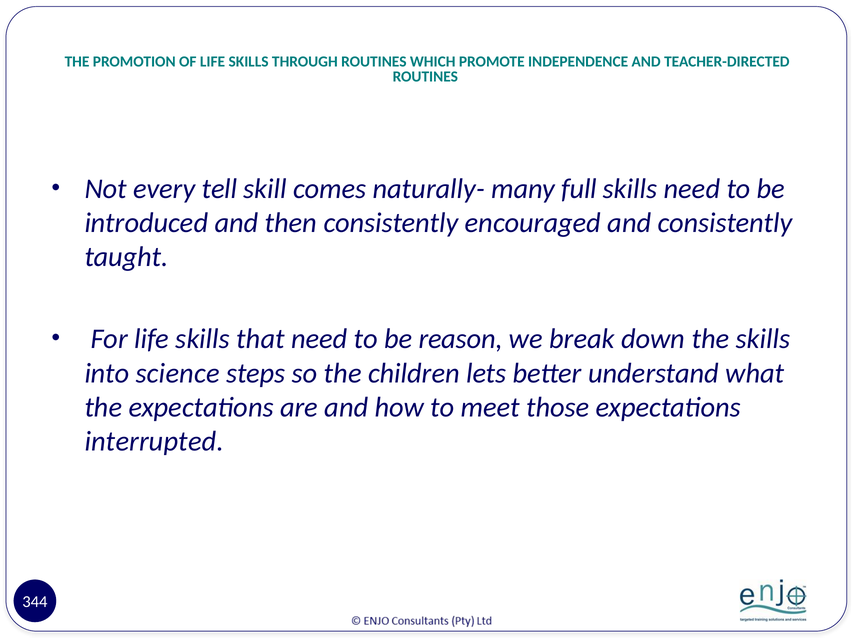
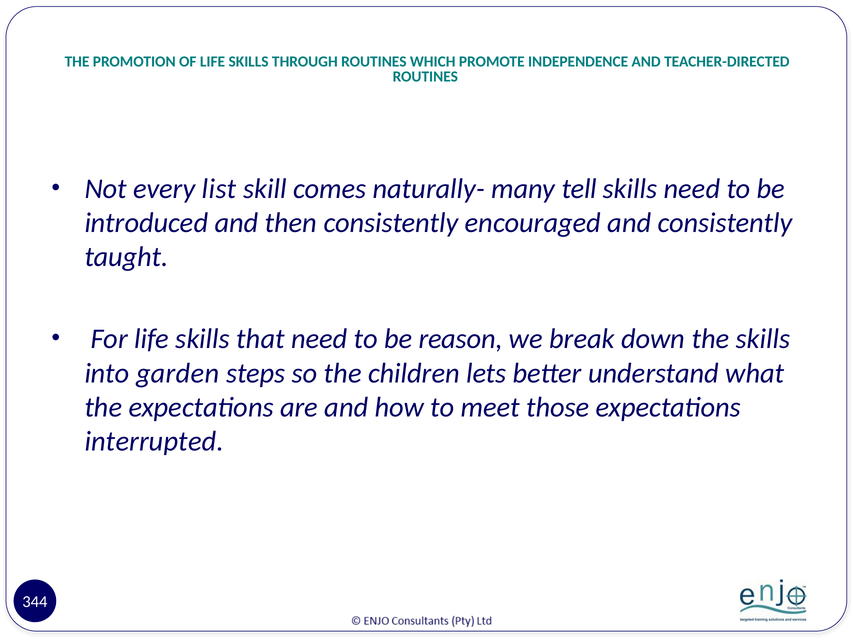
tell: tell -> list
full: full -> tell
science: science -> garden
